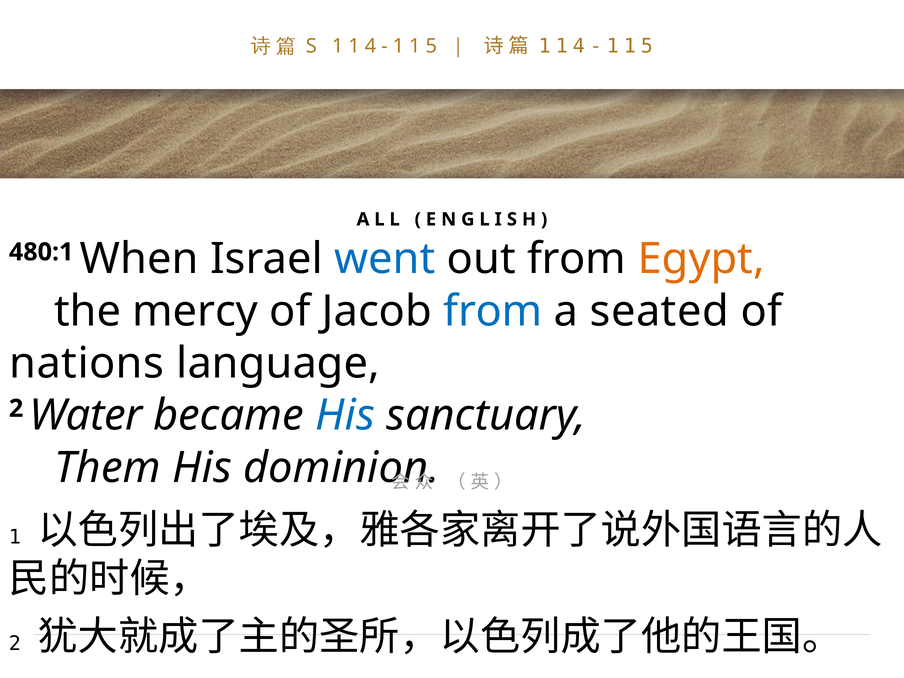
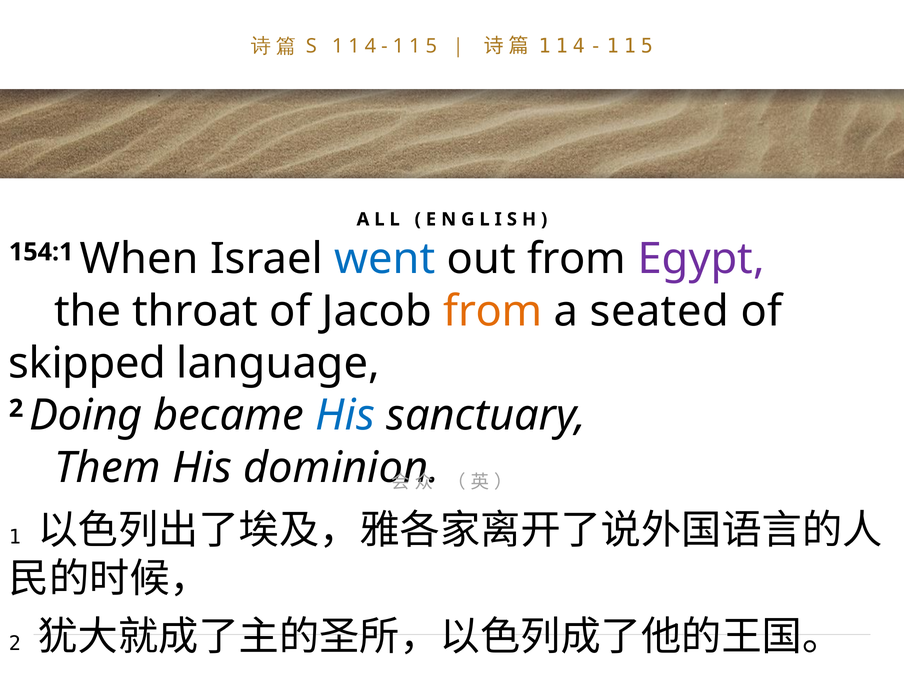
480:1: 480:1 -> 154:1
Egypt colour: orange -> purple
mercy: mercy -> throat
from at (493, 311) colour: blue -> orange
nations: nations -> skipped
Water: Water -> Doing
